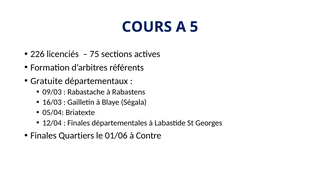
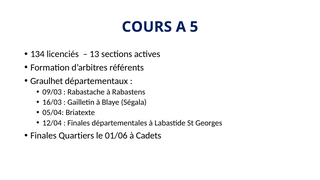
226: 226 -> 134
75: 75 -> 13
Gratuite: Gratuite -> Graulhet
Contre: Contre -> Cadets
